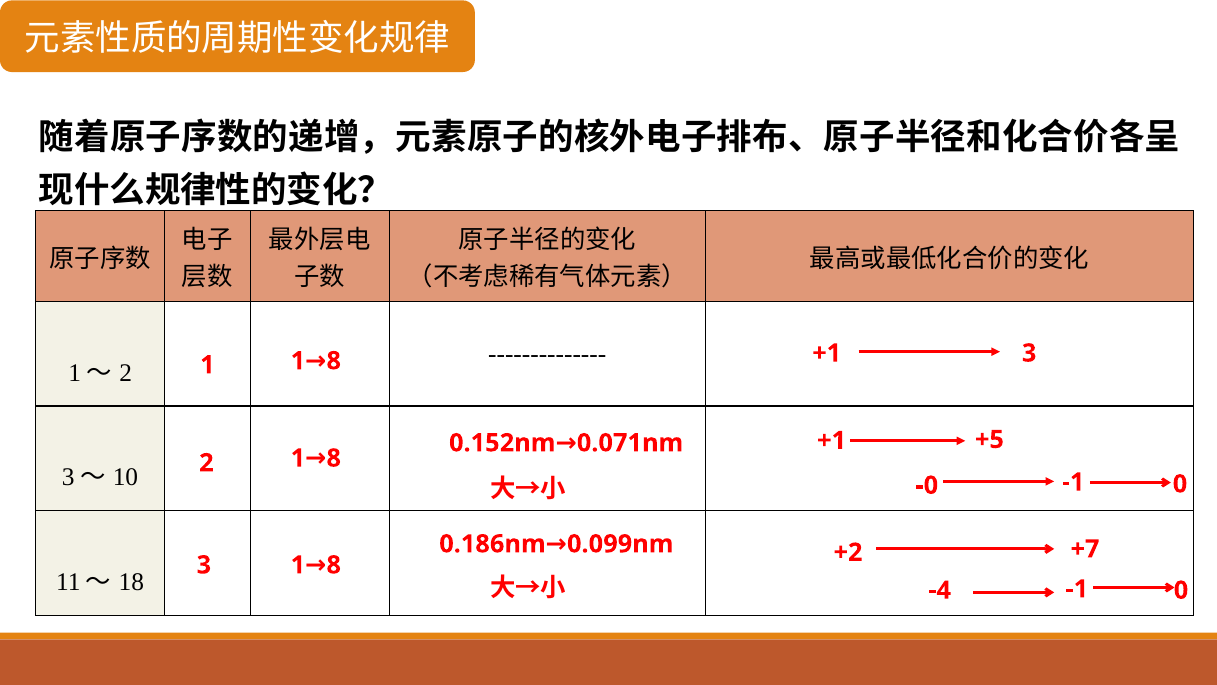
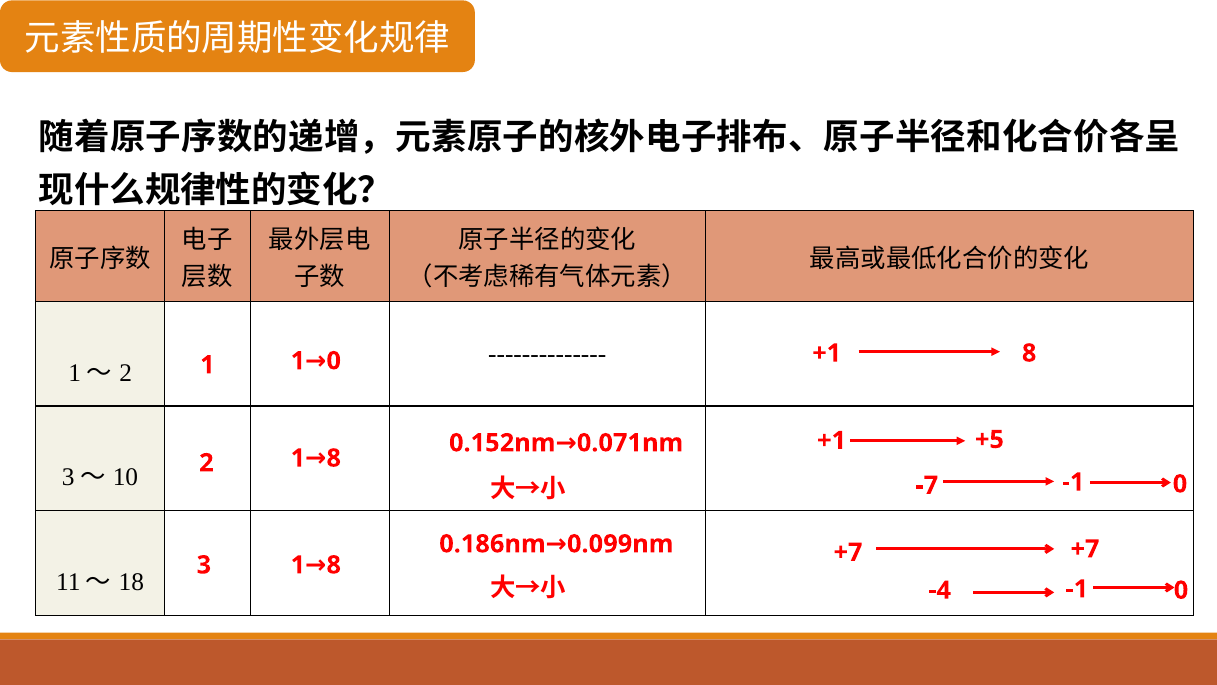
+1 3: 3 -> 8
8 at (334, 361): 8 -> 0
-0: -0 -> -7
+2 at (848, 552): +2 -> +7
